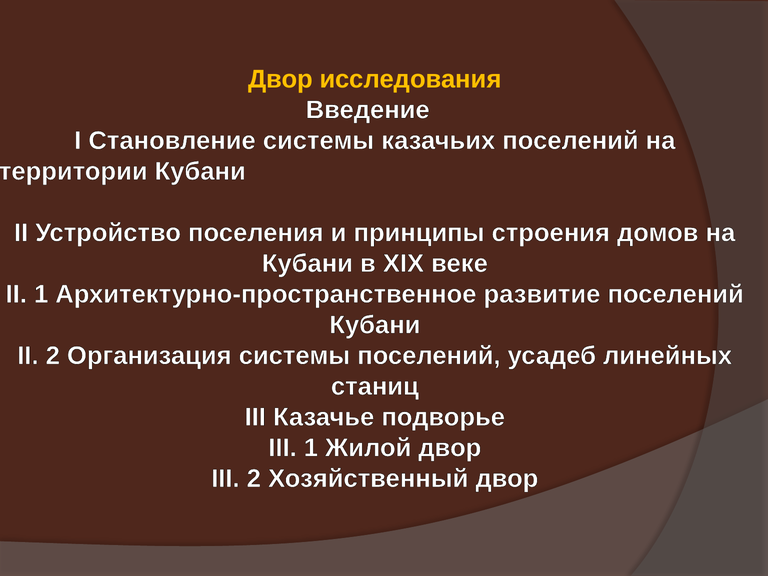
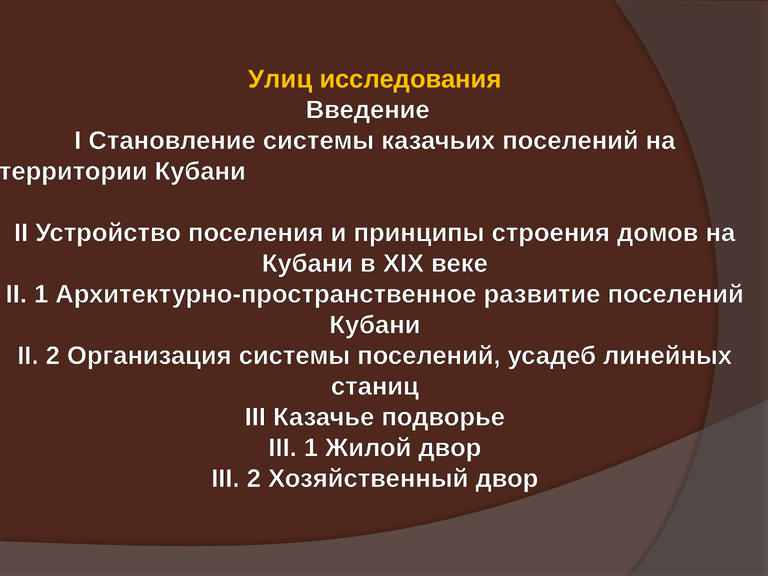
Двор at (280, 79): Двор -> Улиц
